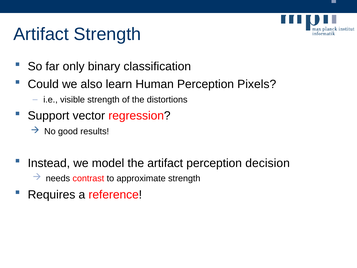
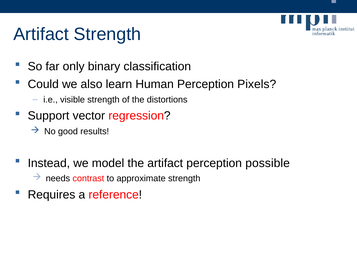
decision: decision -> possible
